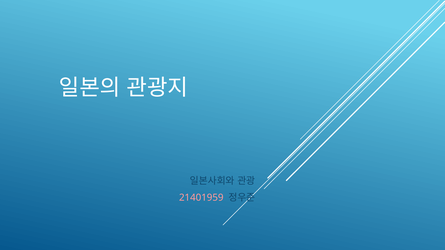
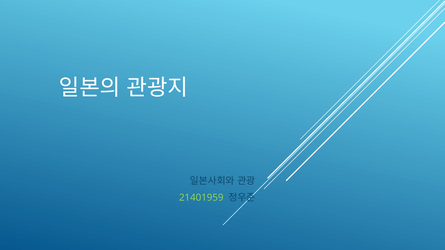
21401959 colour: pink -> light green
